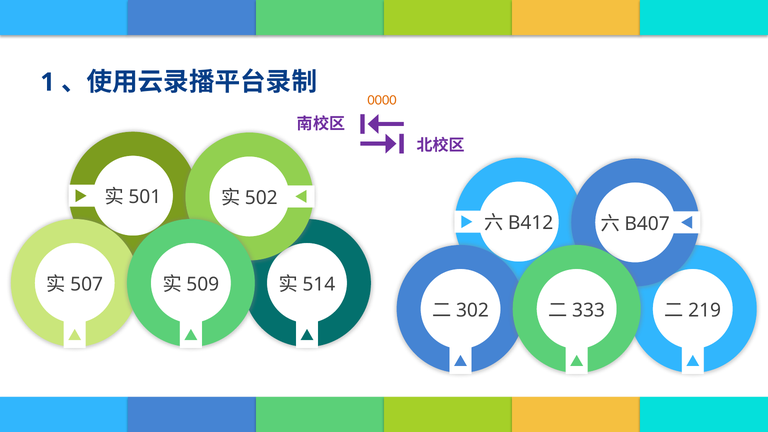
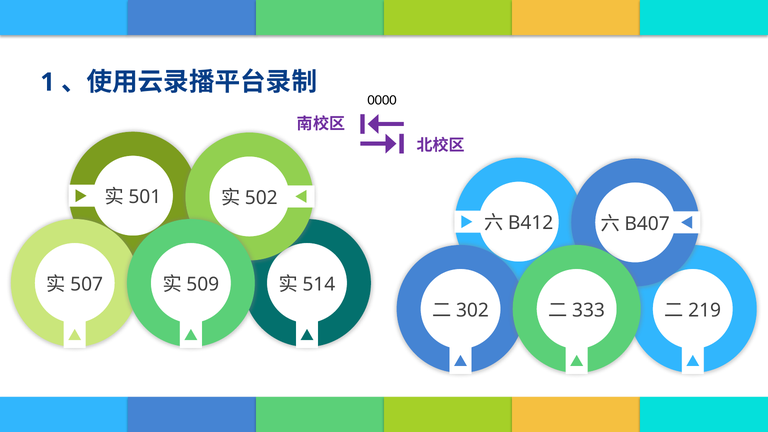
0000 colour: orange -> black
